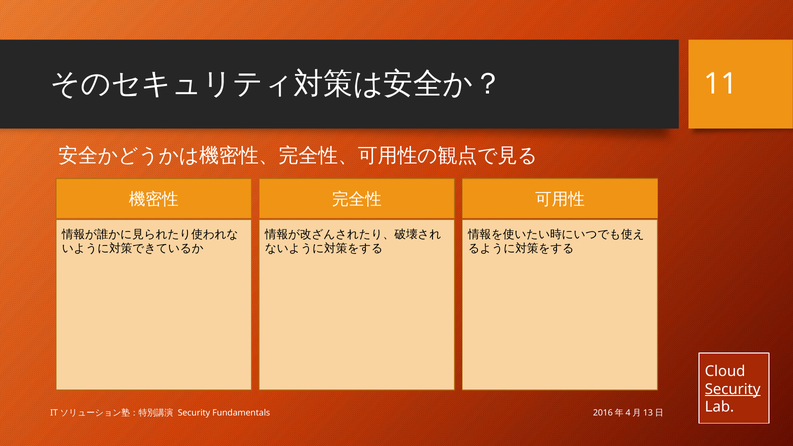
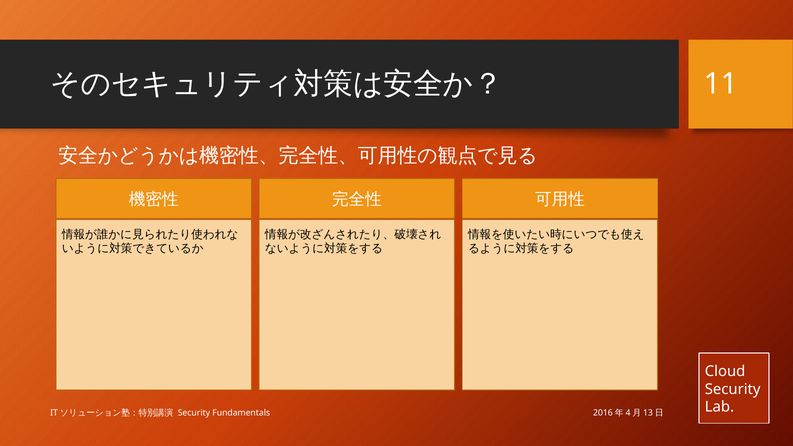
Security at (733, 389) underline: present -> none
